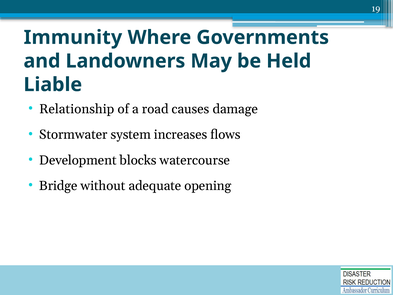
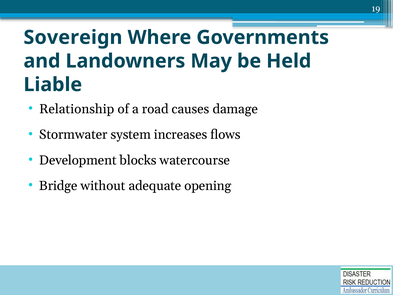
Immunity: Immunity -> Sovereign
